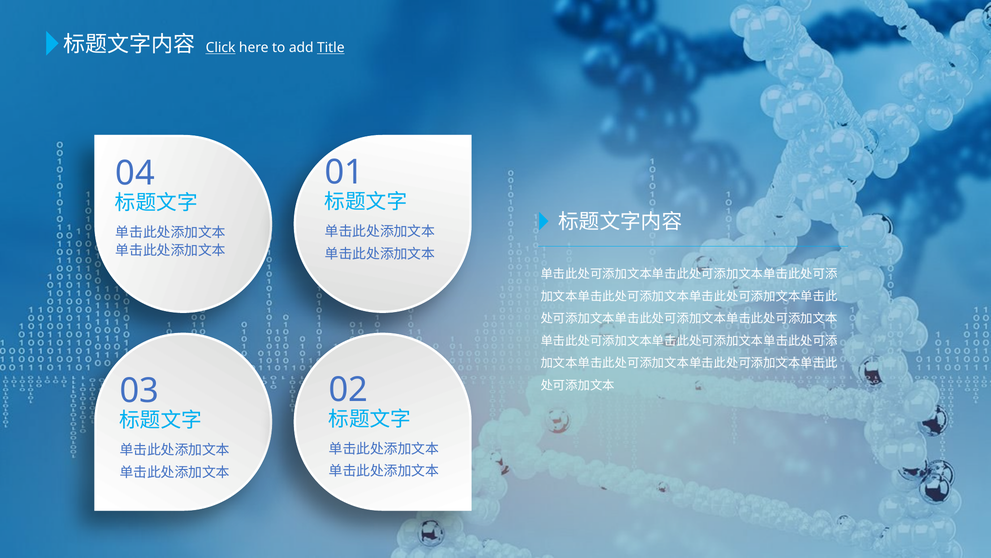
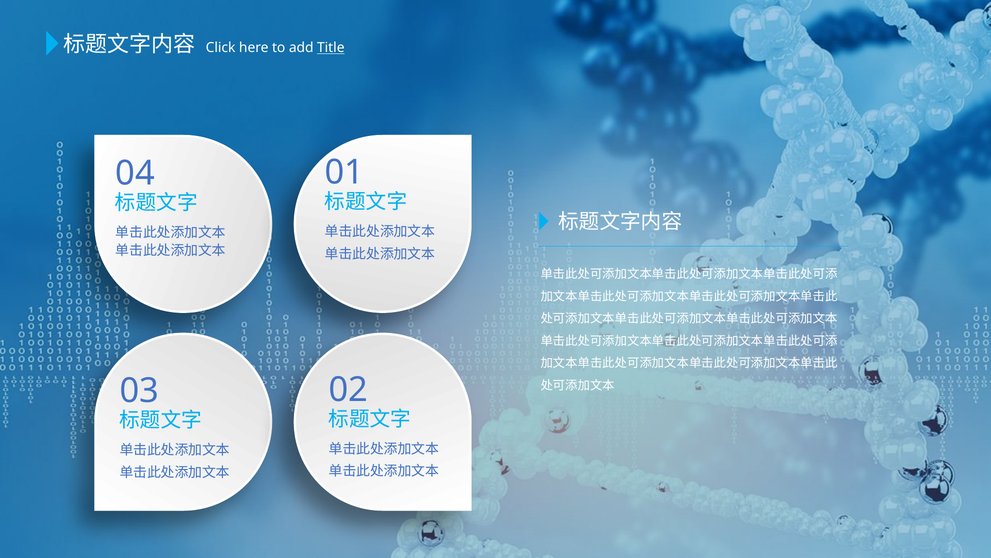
Click underline: present -> none
